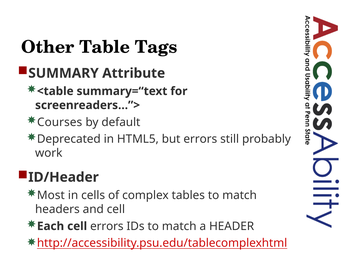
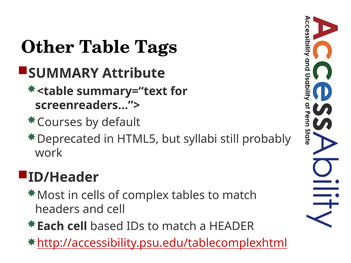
but errors: errors -> syllabi
cell errors: errors -> based
